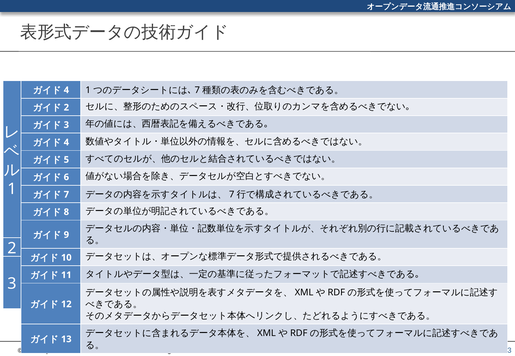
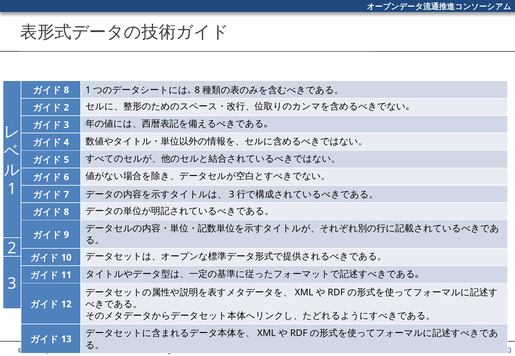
4 at (66, 90): 4 -> 8
7 at (197, 90): 7 -> 8
7 at (232, 195): 7 -> 3
